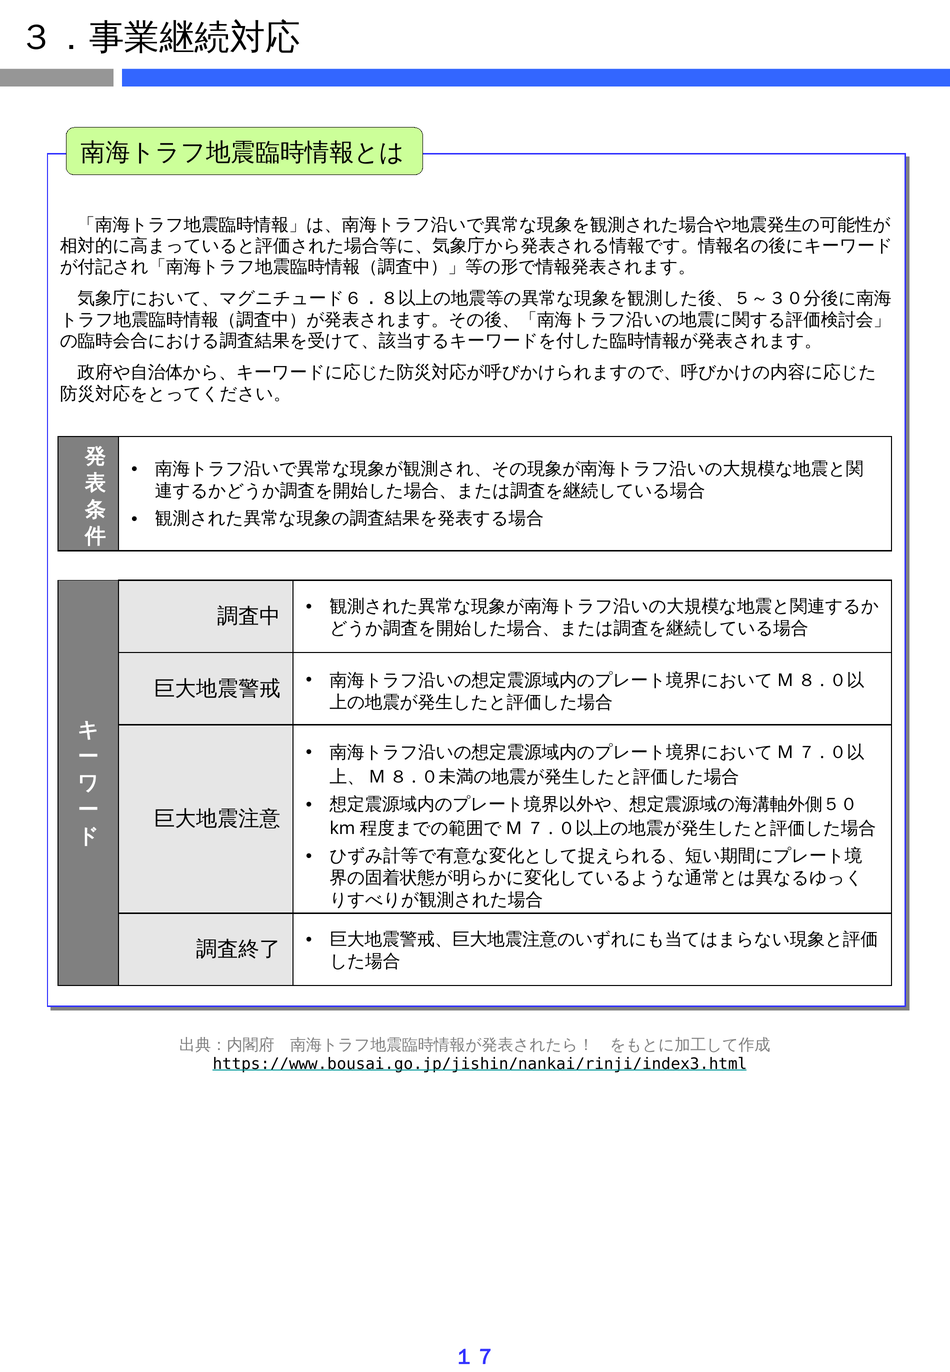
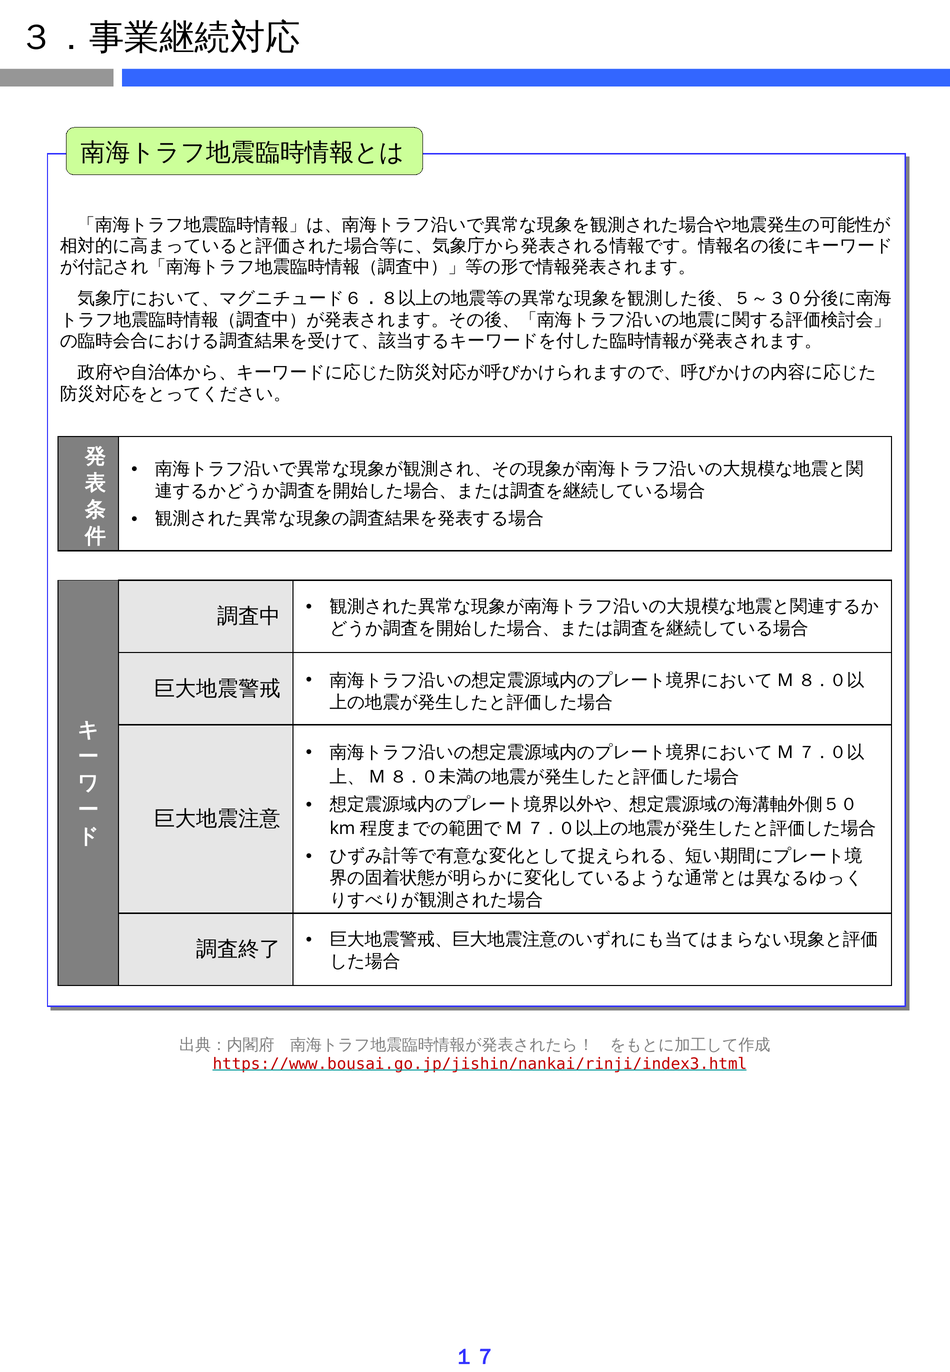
https://www.bousai.go.jp/jishin/nankai/rinji/index3.html colour: black -> red
